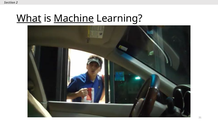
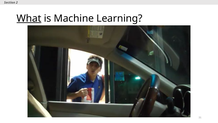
Machine underline: present -> none
